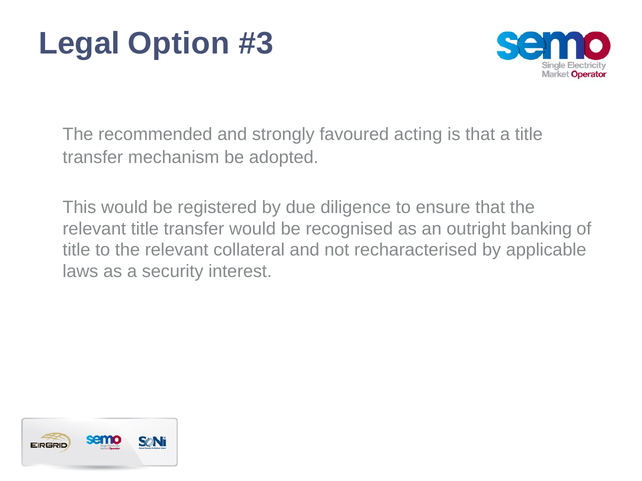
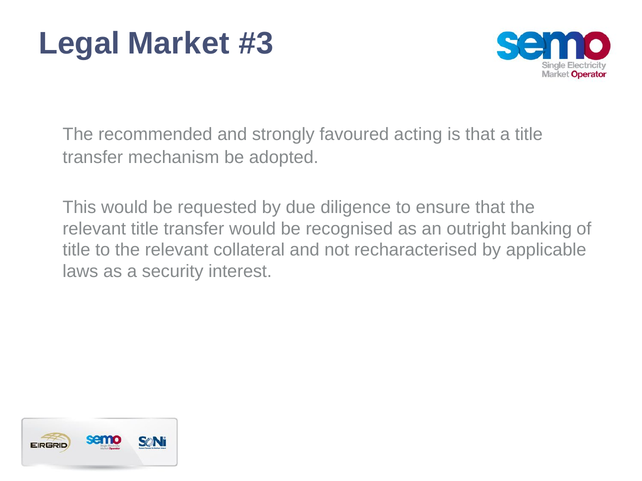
Option: Option -> Market
registered: registered -> requested
